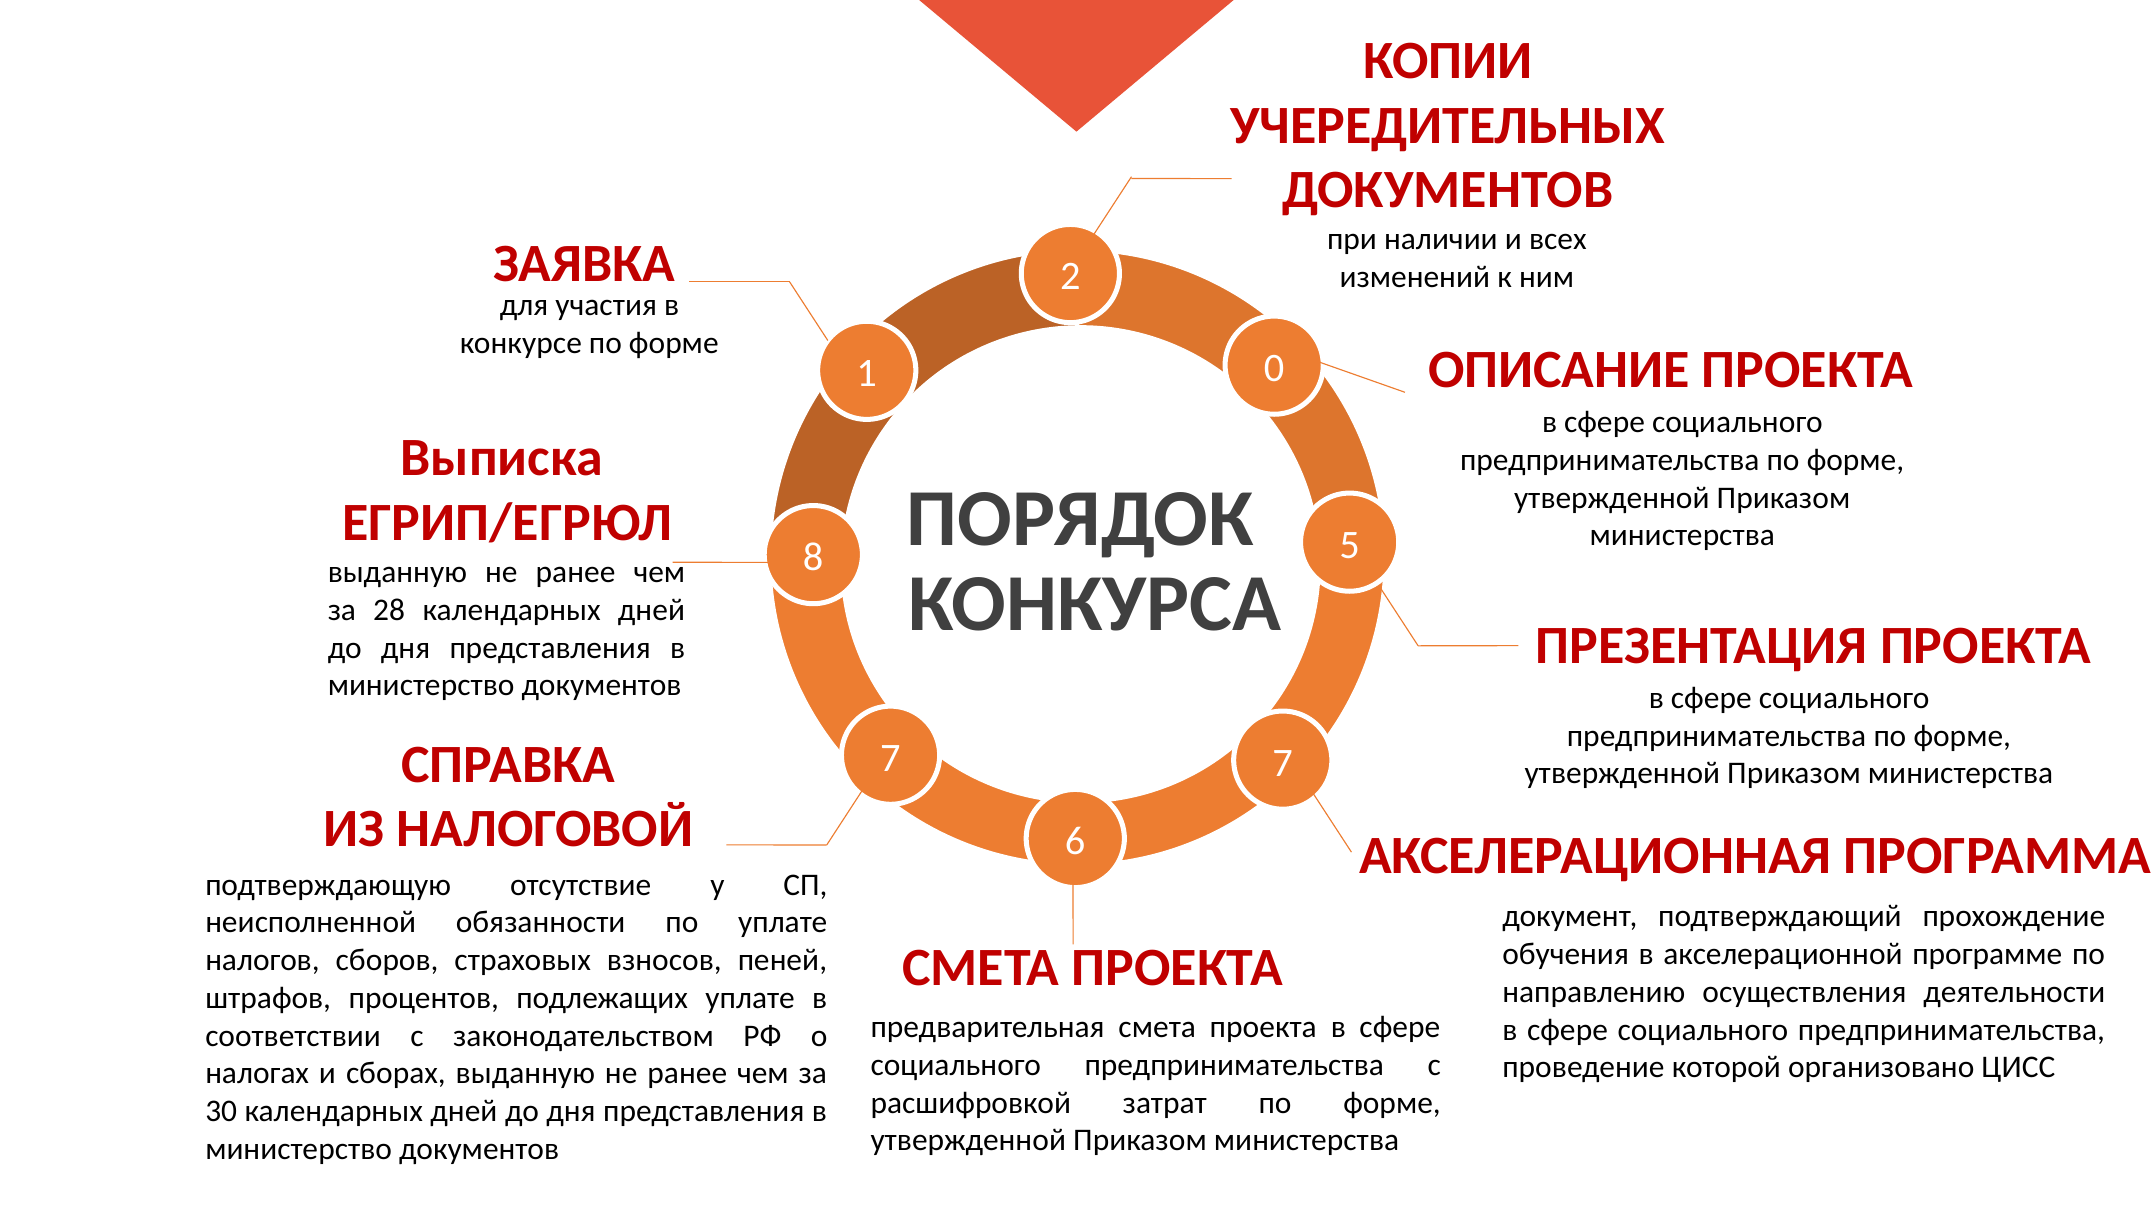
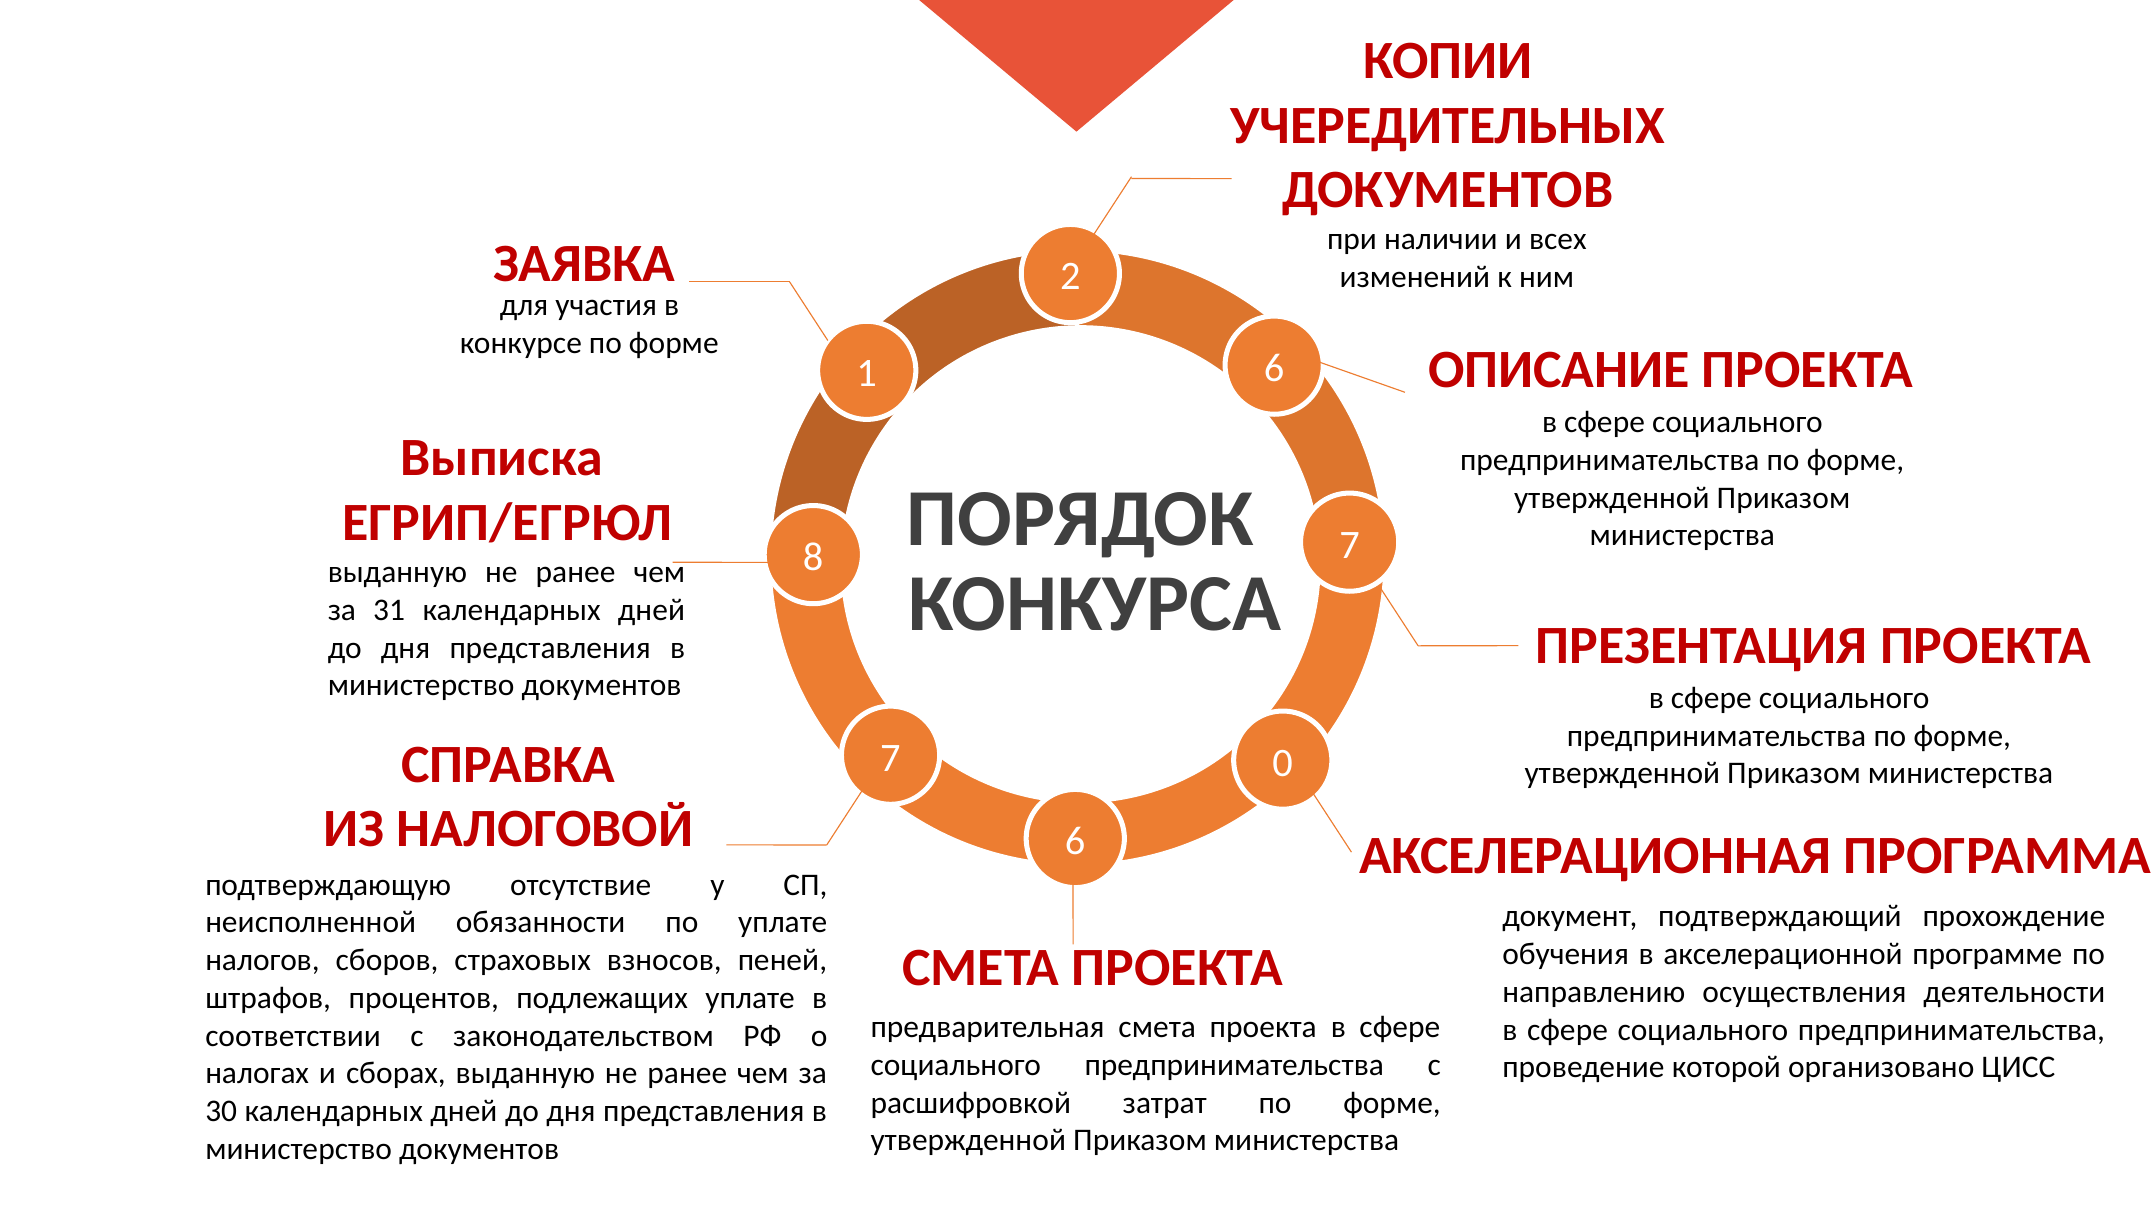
1 0: 0 -> 6
8 5: 5 -> 7
28: 28 -> 31
7 7: 7 -> 0
